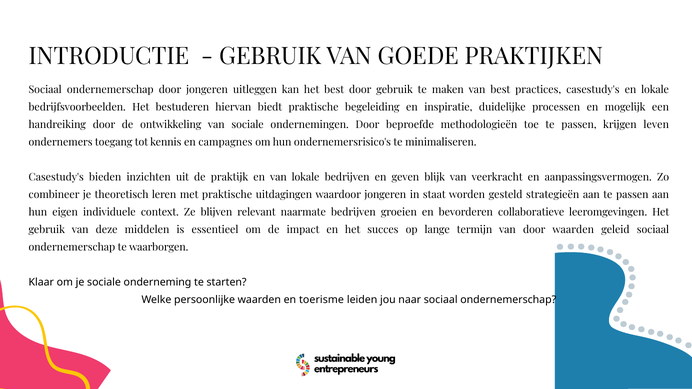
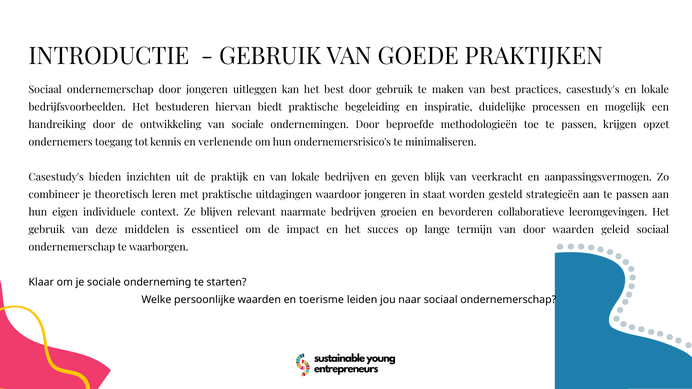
leven: leven -> opzet
campagnes: campagnes -> verlenende
